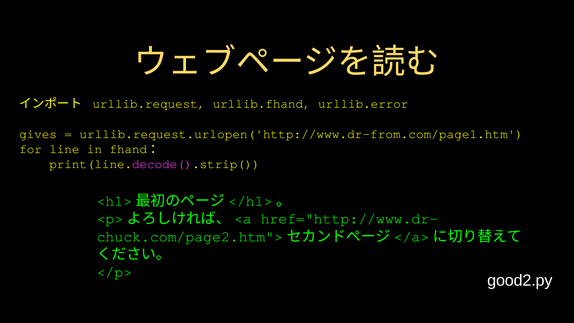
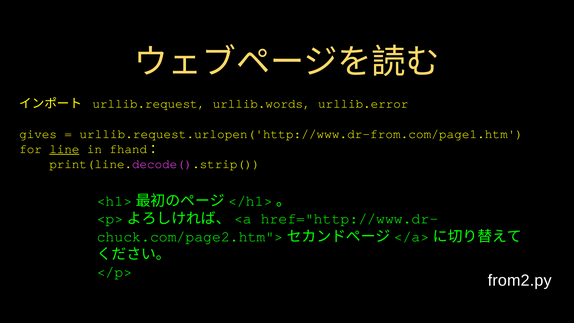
urllib.fhand: urllib.fhand -> urllib.words
line underline: none -> present
good2.py: good2.py -> from2.py
